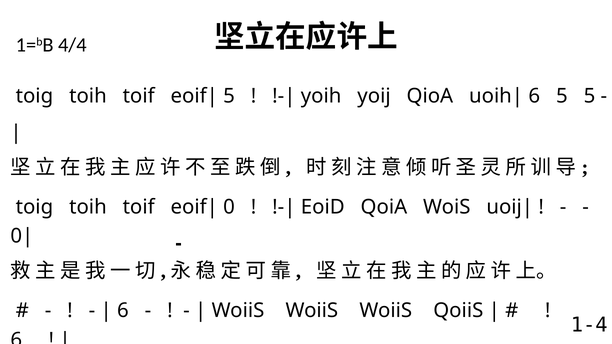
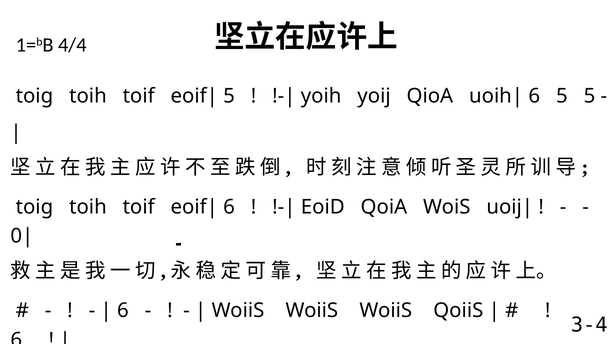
0 at (229, 207): 0 -> 6
1-4: 1-4 -> 3-4
